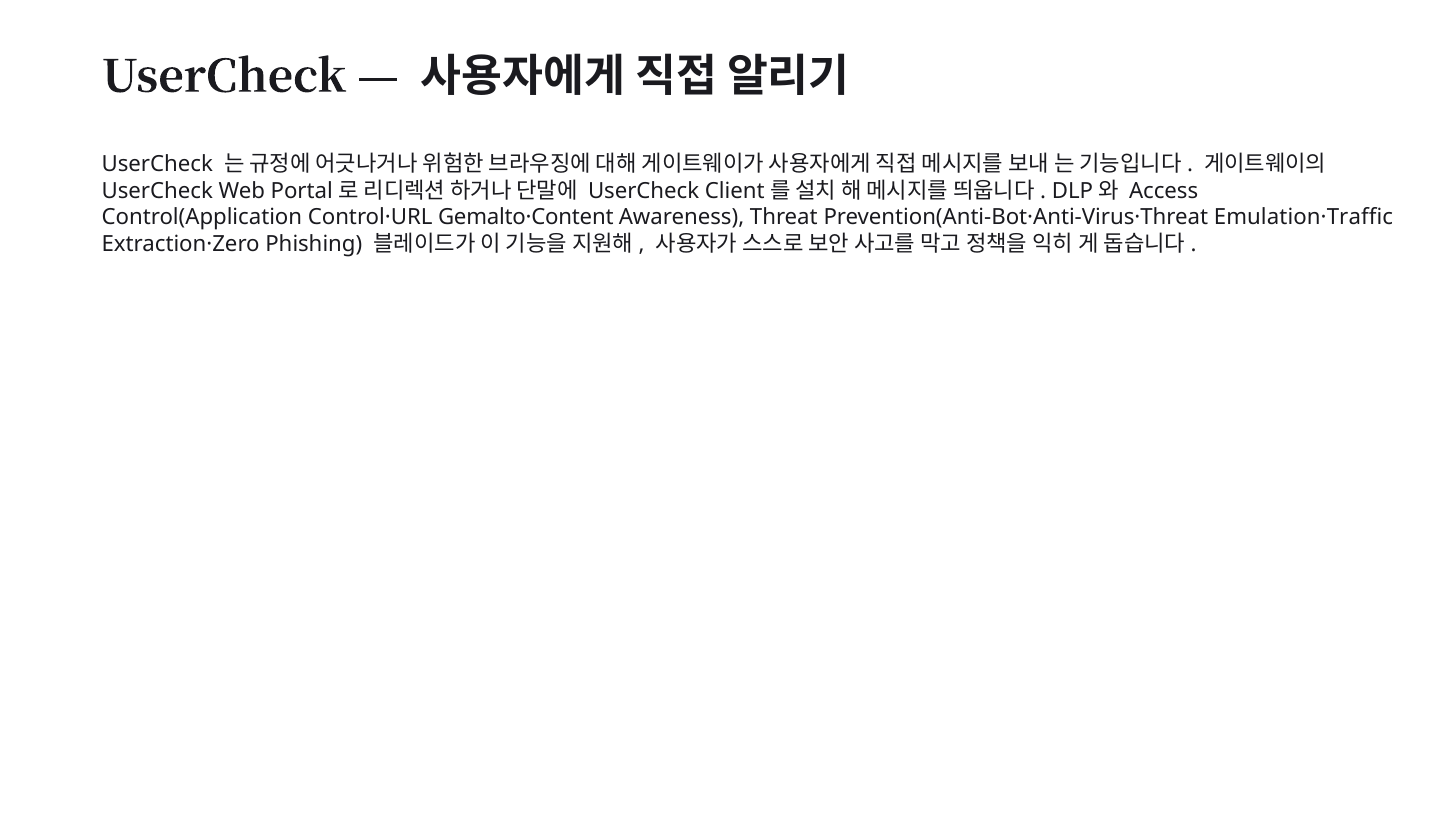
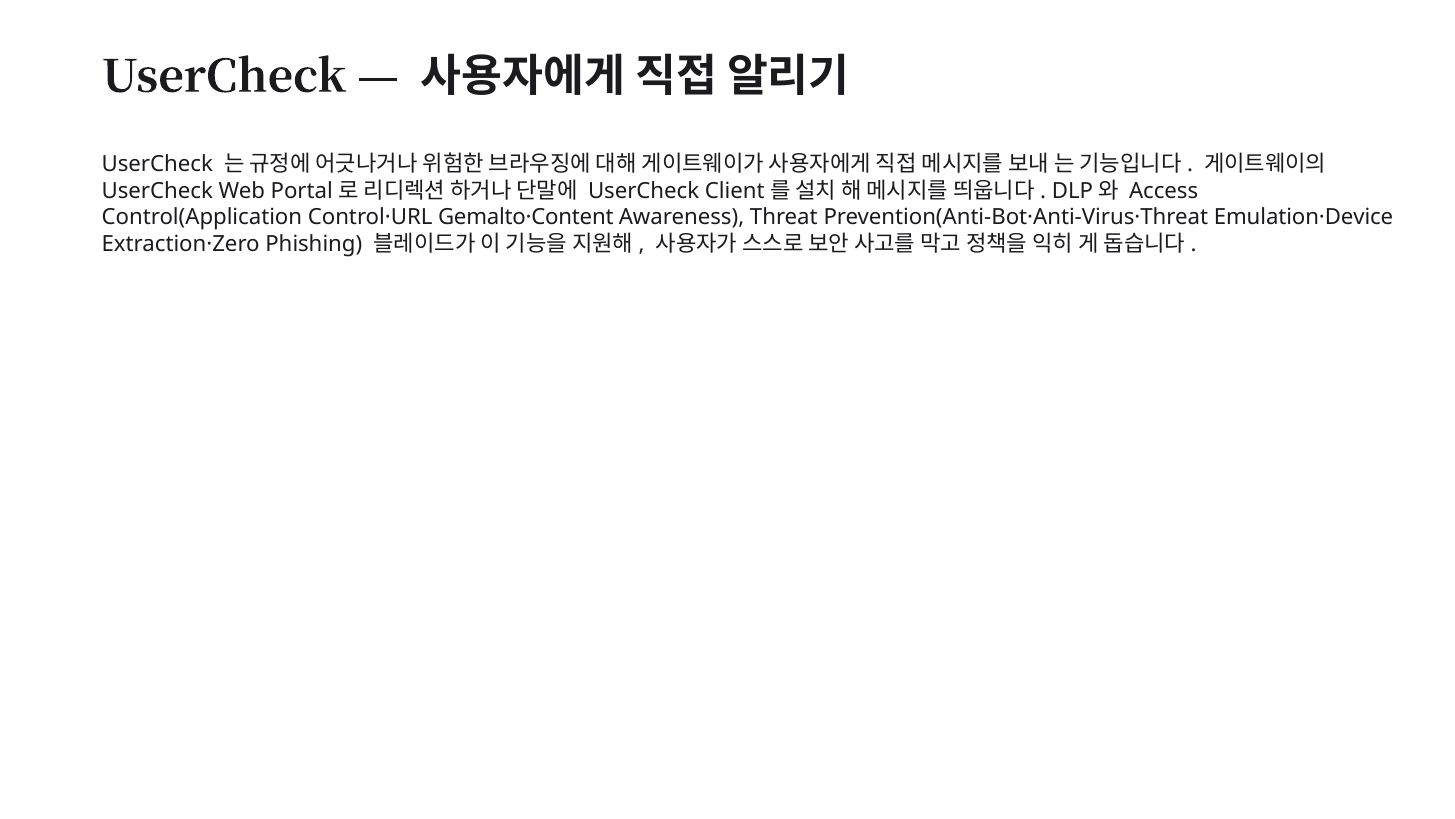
Emulation·Traffic: Emulation·Traffic -> Emulation·Device
